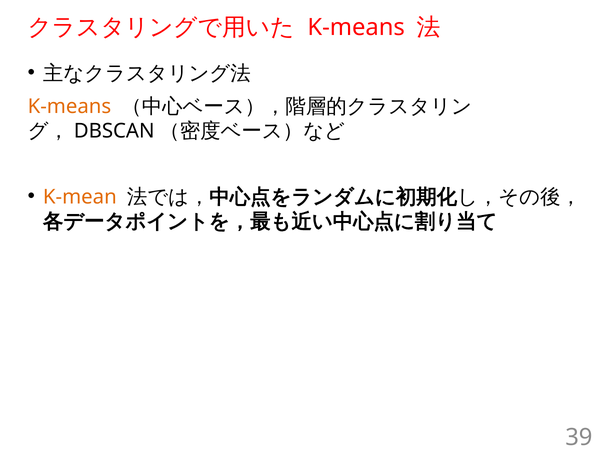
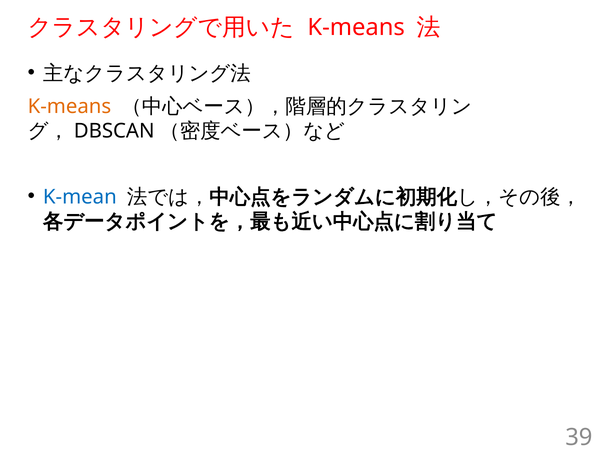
K-mean colour: orange -> blue
